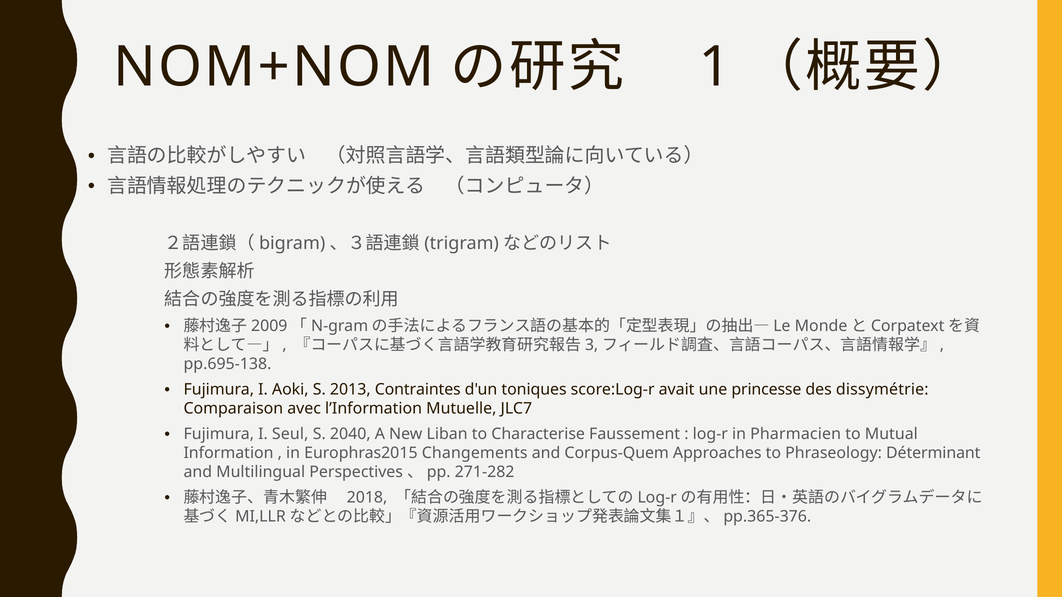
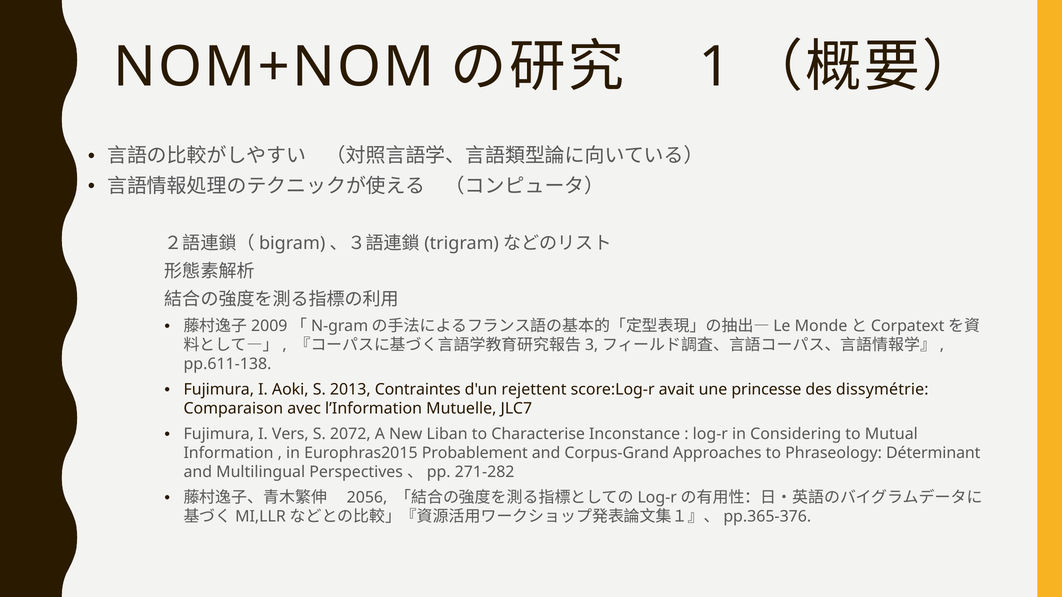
pp.695-138: pp.695-138 -> pp.611-138
toniques: toniques -> rejettent
Seul: Seul -> Vers
2040: 2040 -> 2072
Faussement: Faussement -> Inconstance
Pharmacien: Pharmacien -> Considering
Changements: Changements -> Probablement
Corpus-Quem: Corpus-Quem -> Corpus-Grand
2018: 2018 -> 2056
